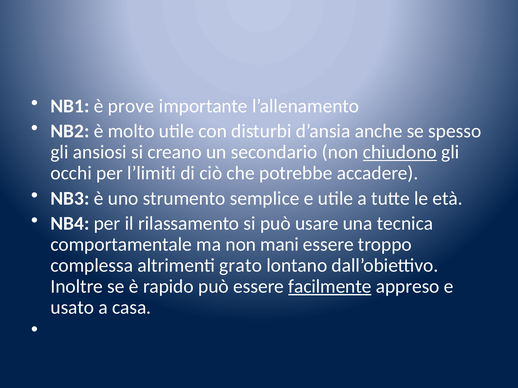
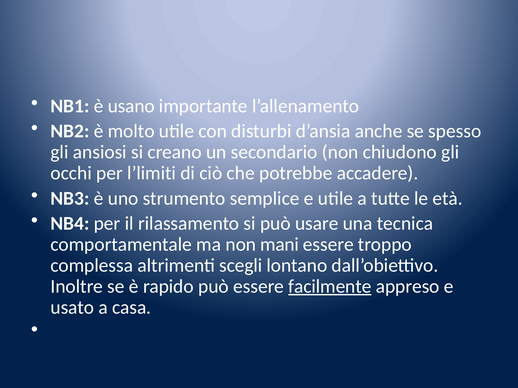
prove: prove -> usano
chiudono underline: present -> none
grato: grato -> scegli
